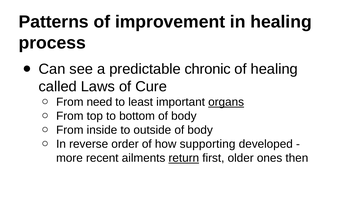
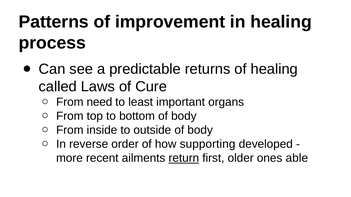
chronic: chronic -> returns
organs underline: present -> none
then: then -> able
